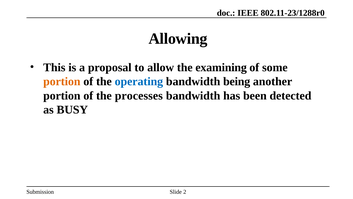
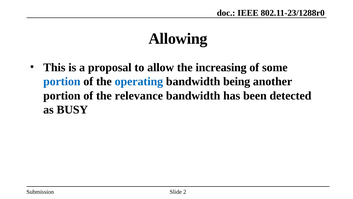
examining: examining -> increasing
portion at (62, 81) colour: orange -> blue
processes: processes -> relevance
